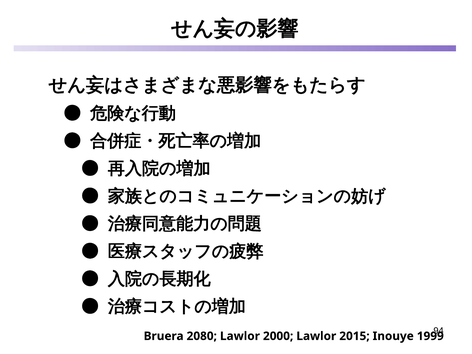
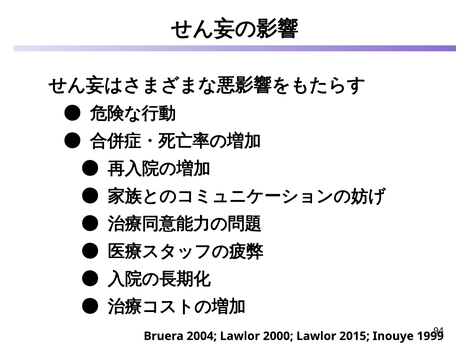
2080: 2080 -> 2004
